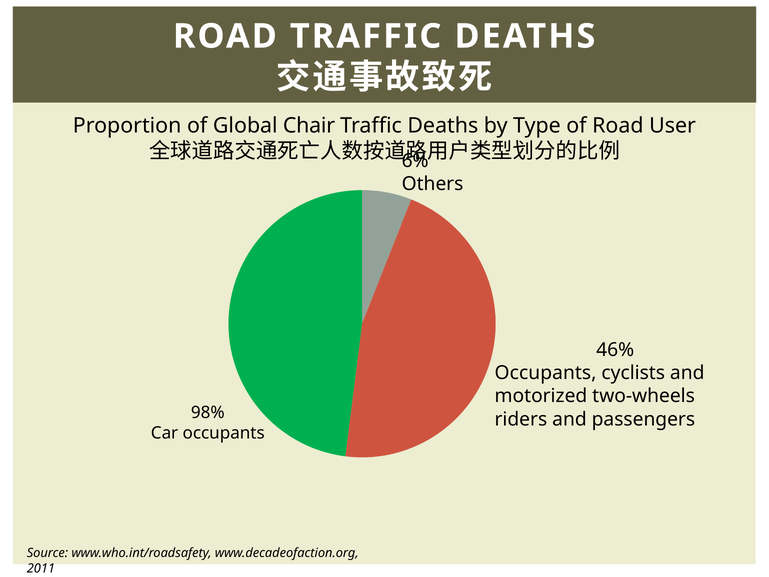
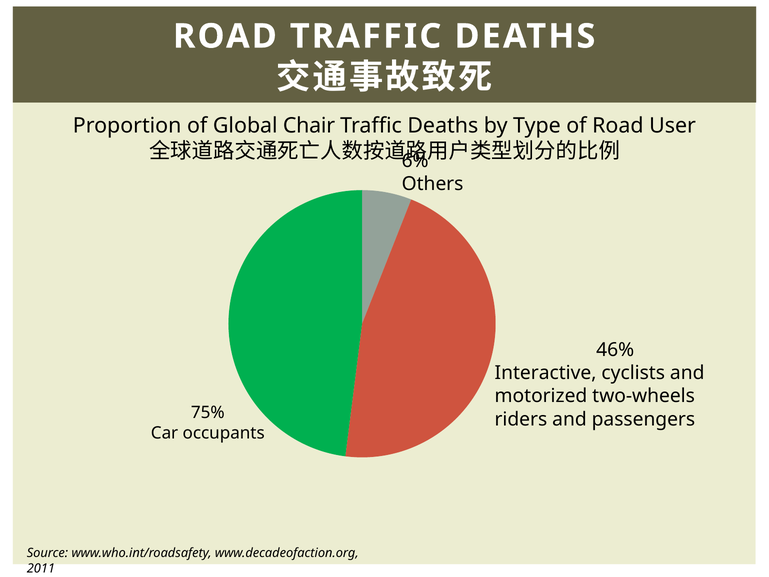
Occupants at (546, 373): Occupants -> Interactive
98%: 98% -> 75%
